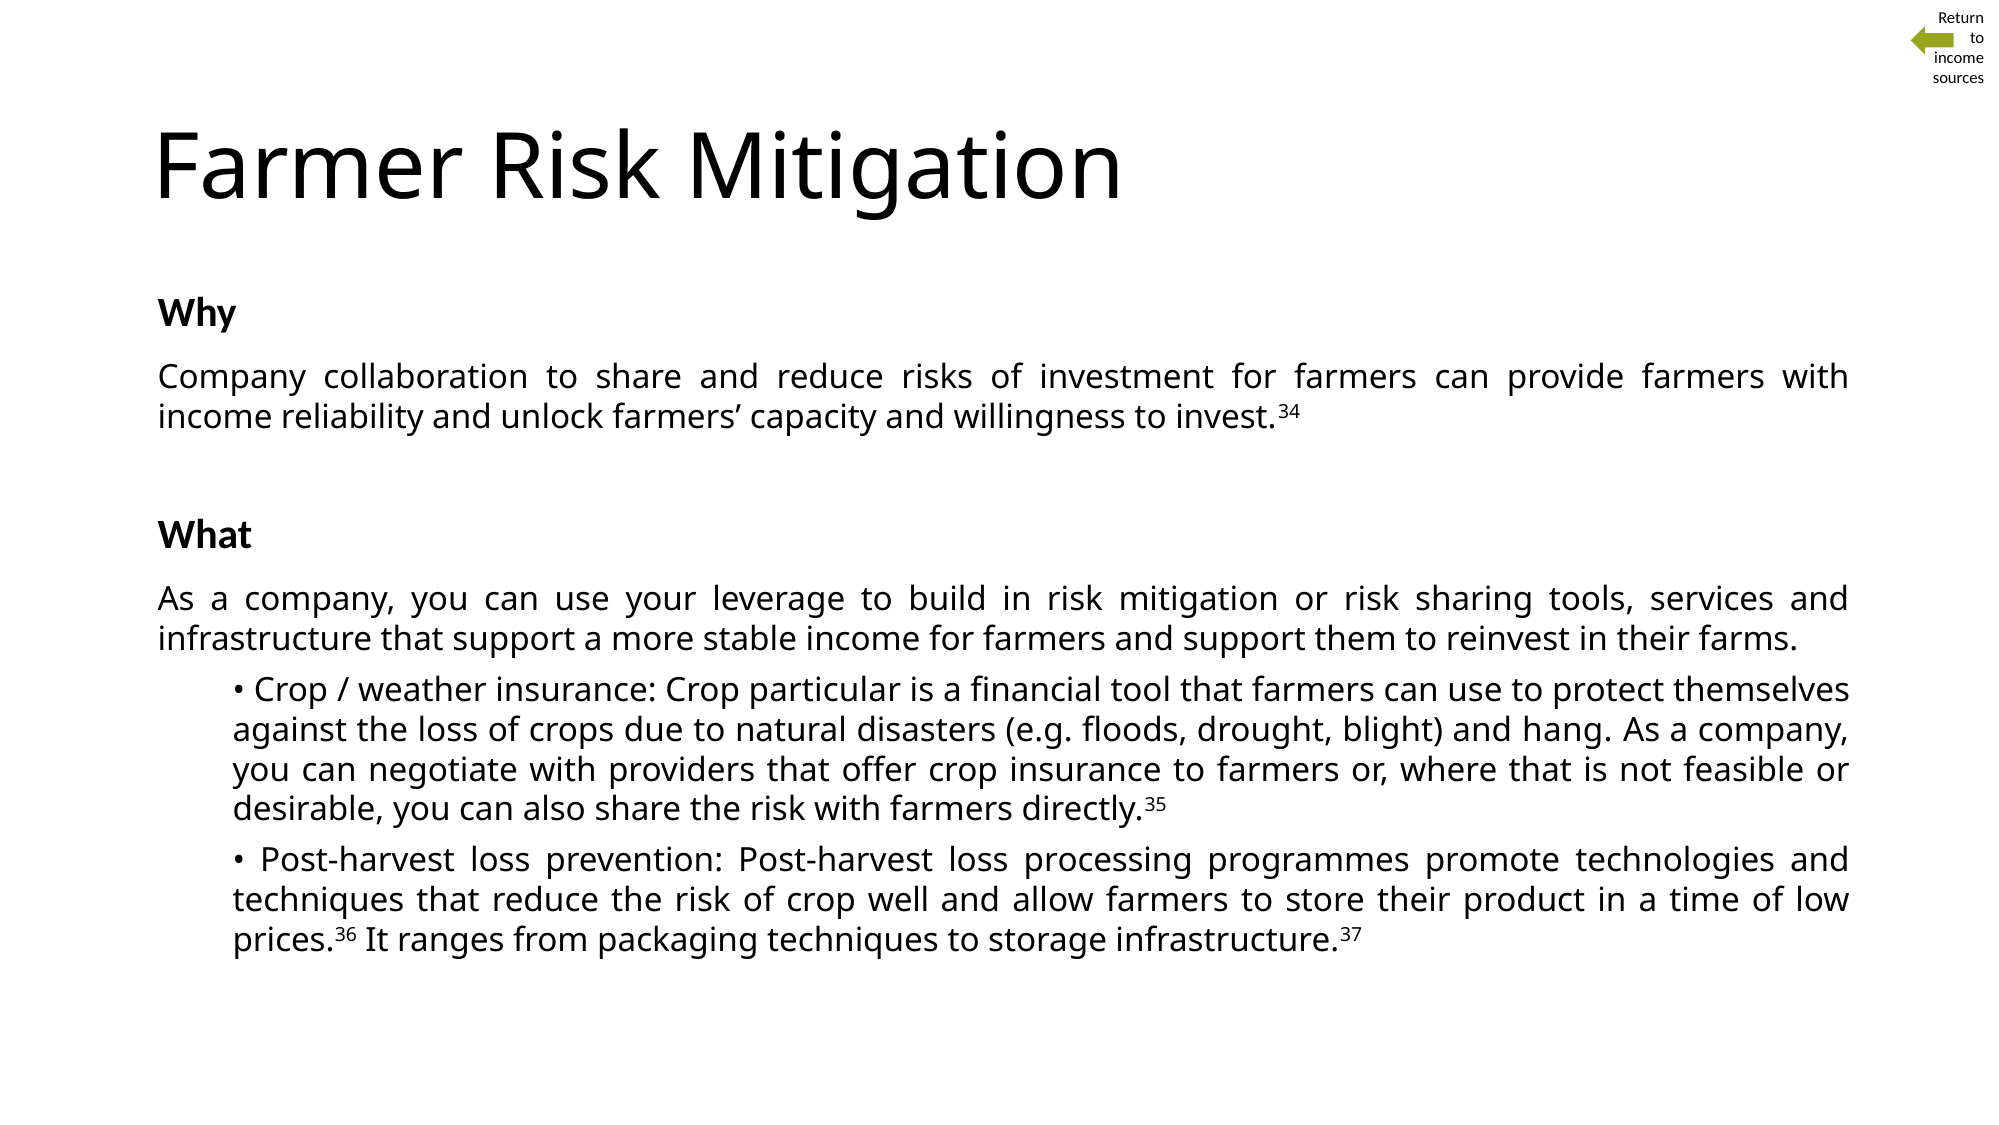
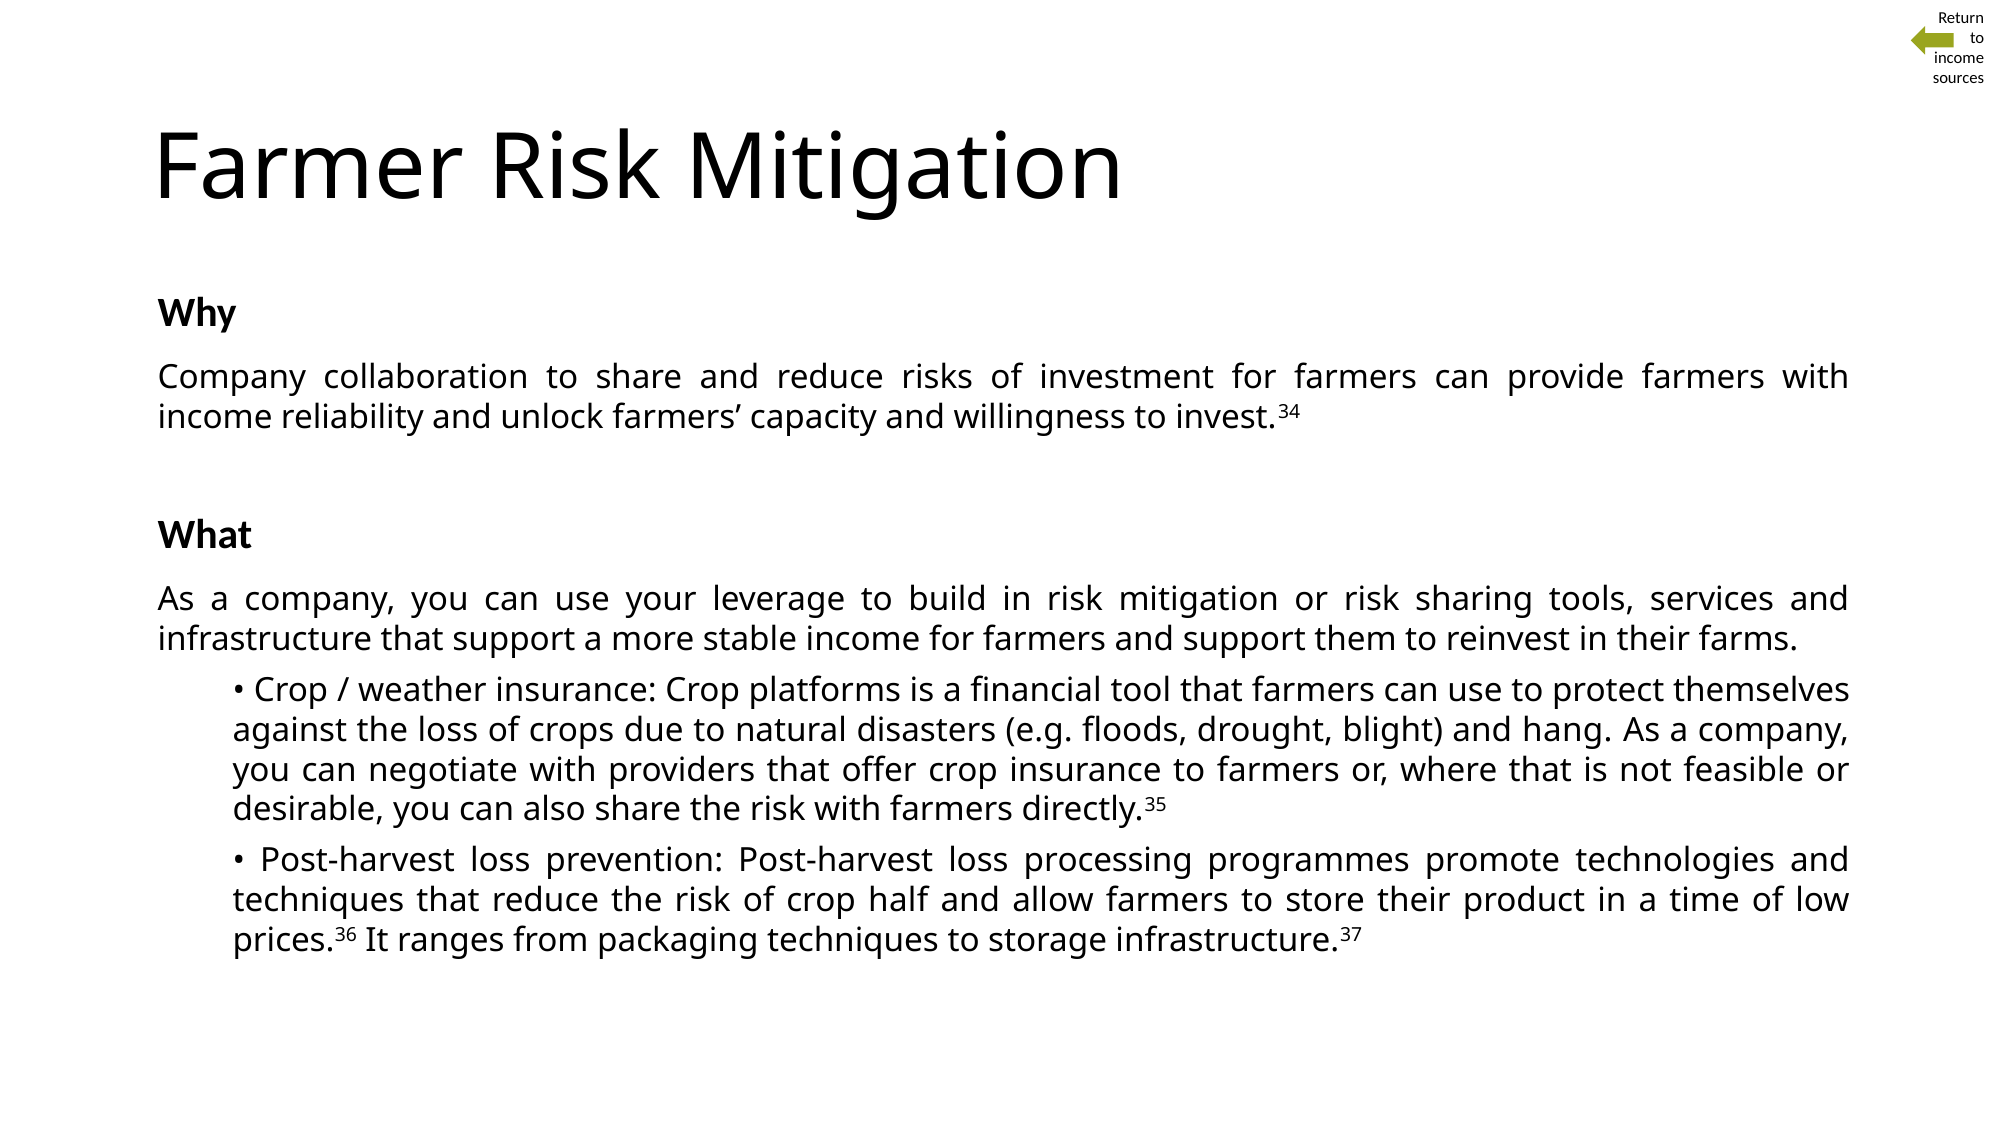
particular: particular -> platforms
well: well -> half
